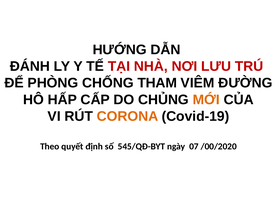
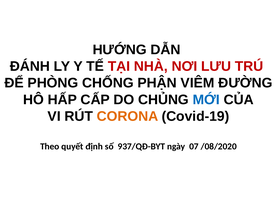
THAM: THAM -> PHẬN
MỚI colour: orange -> blue
545/QĐ-BYT: 545/QĐ-BYT -> 937/QĐ-BYT
/00/2020: /00/2020 -> /08/2020
